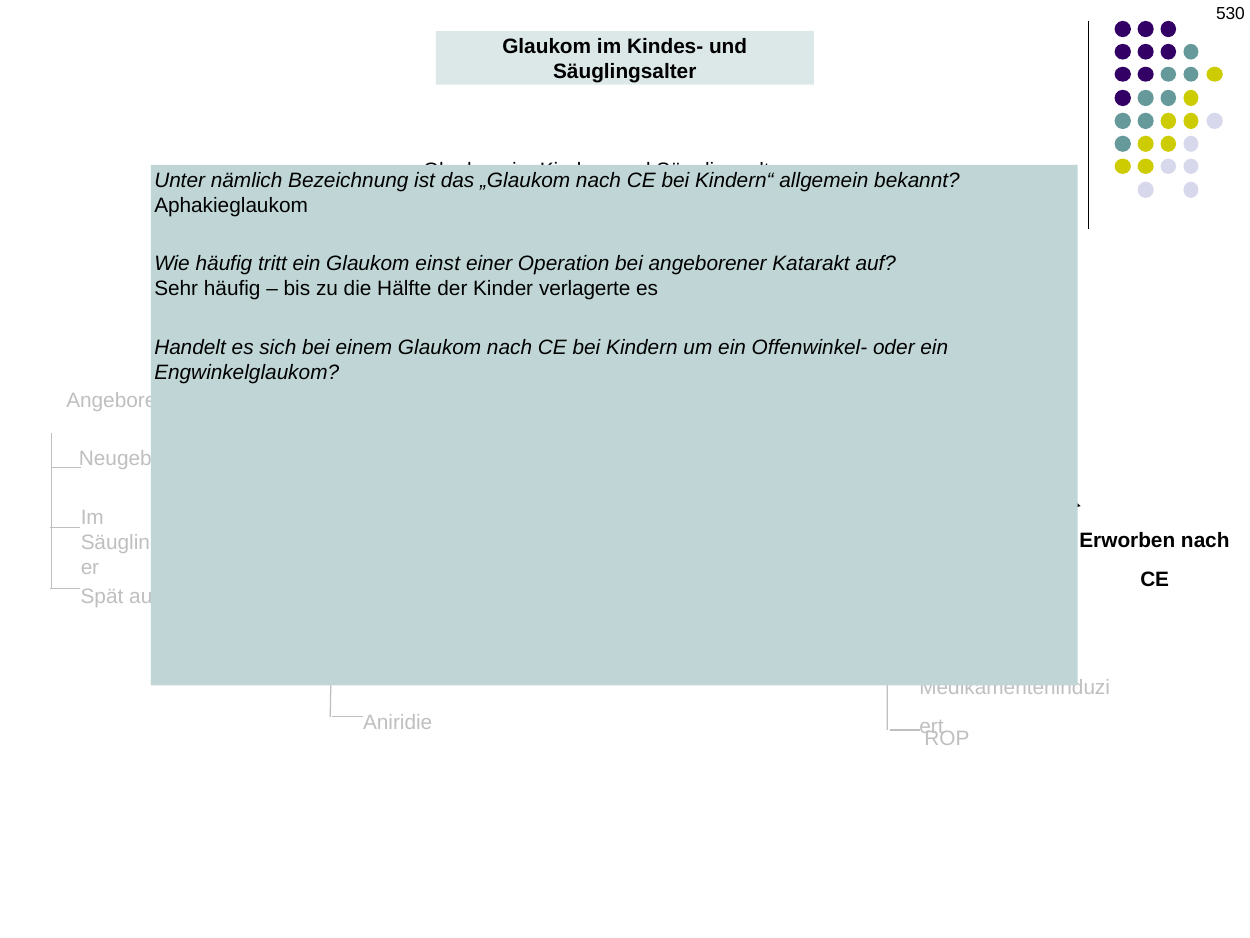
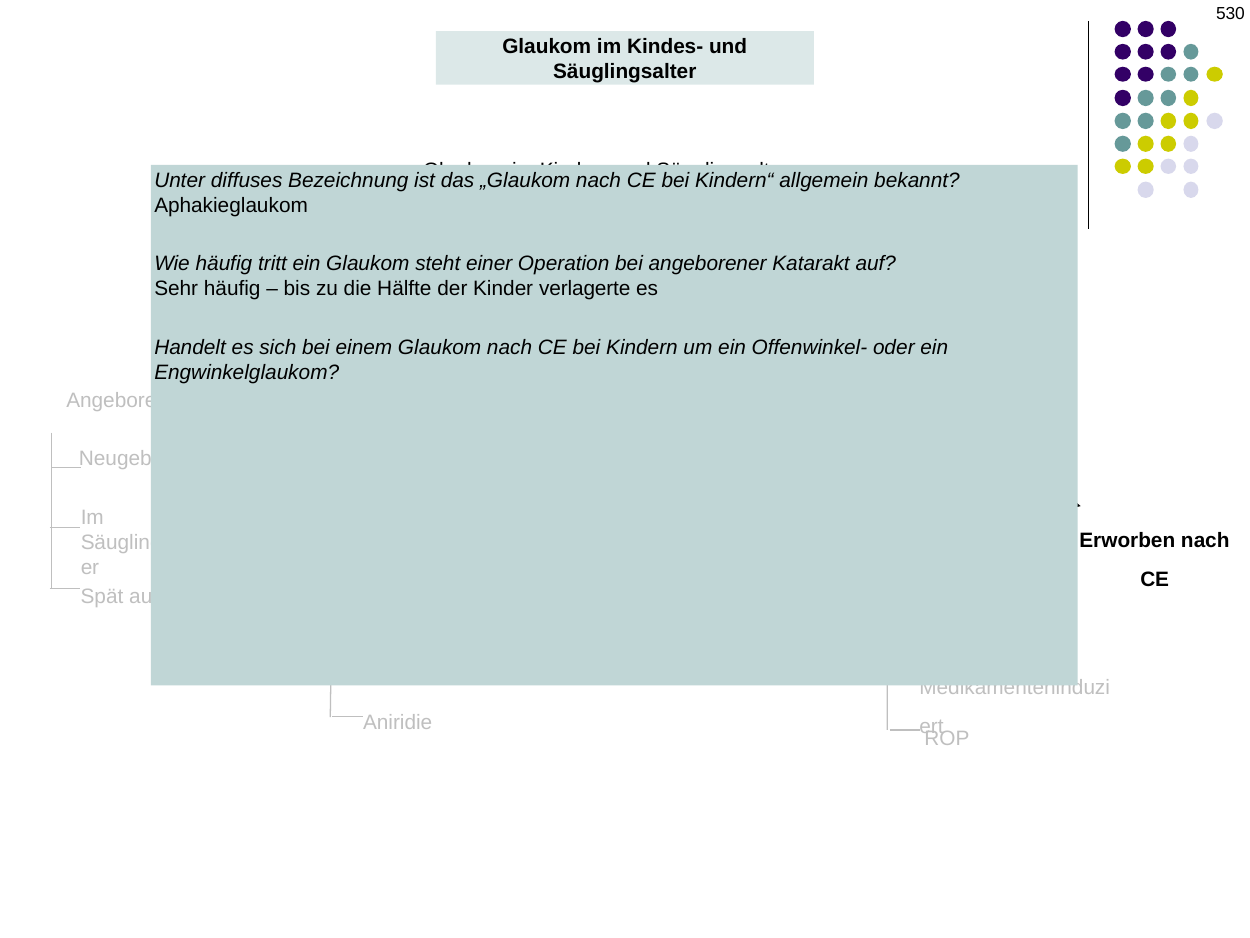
nämlich: nämlich -> diffuses
einst: einst -> steht
